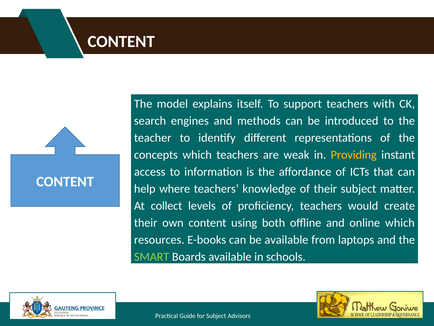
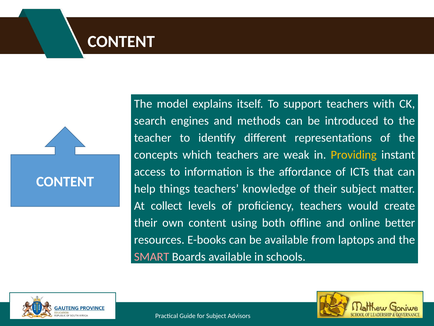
where: where -> things
online which: which -> better
SMART colour: light green -> pink
